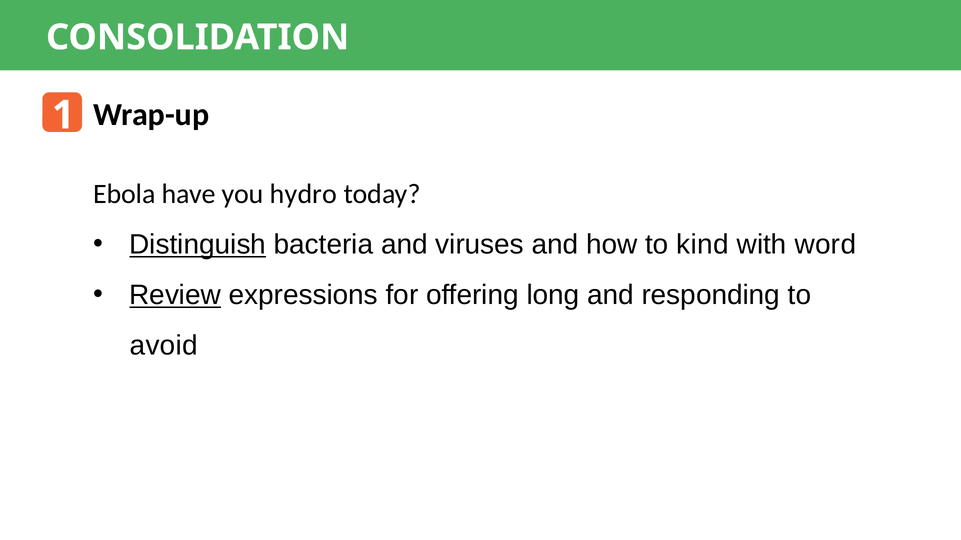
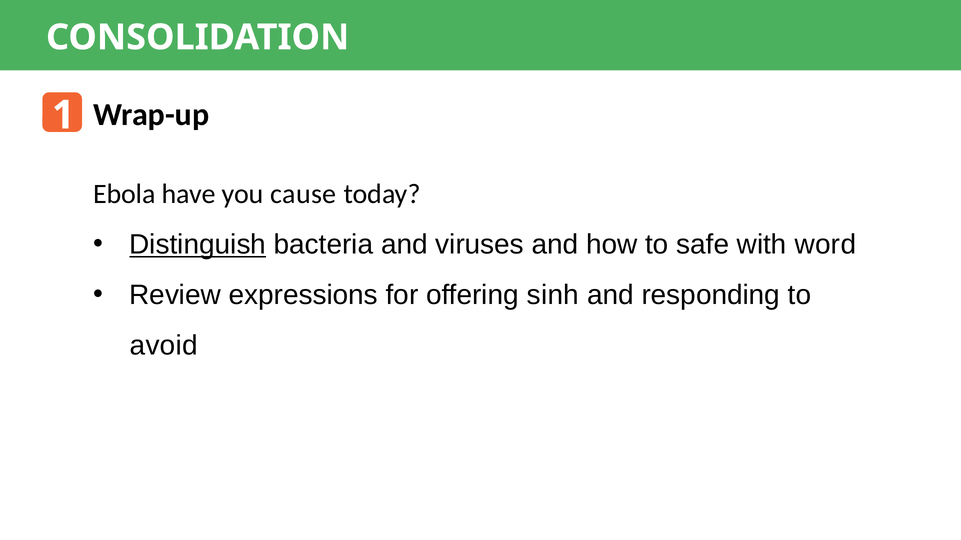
hydro: hydro -> cause
kind: kind -> safe
Review underline: present -> none
long: long -> sinh
